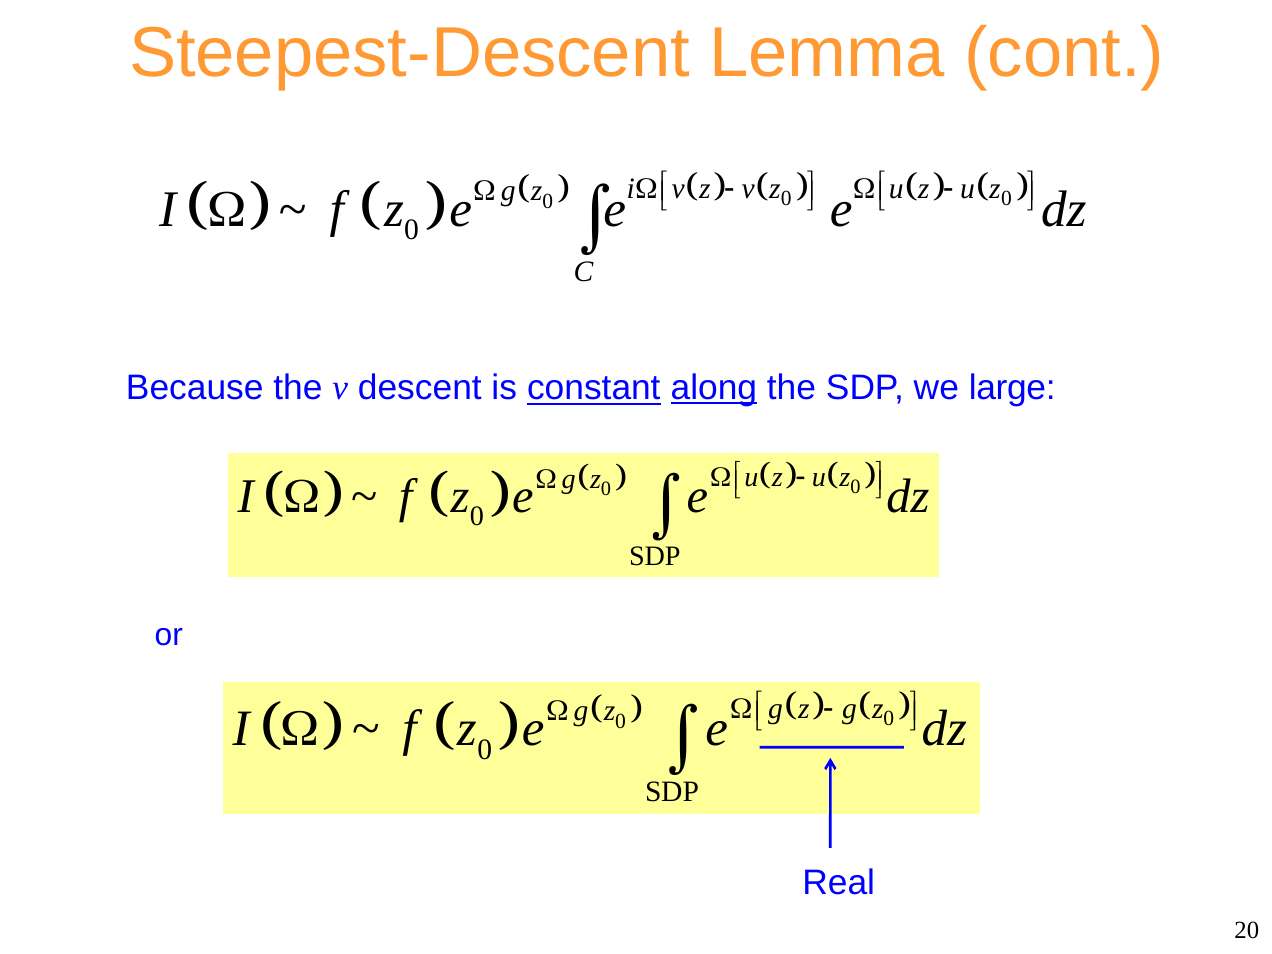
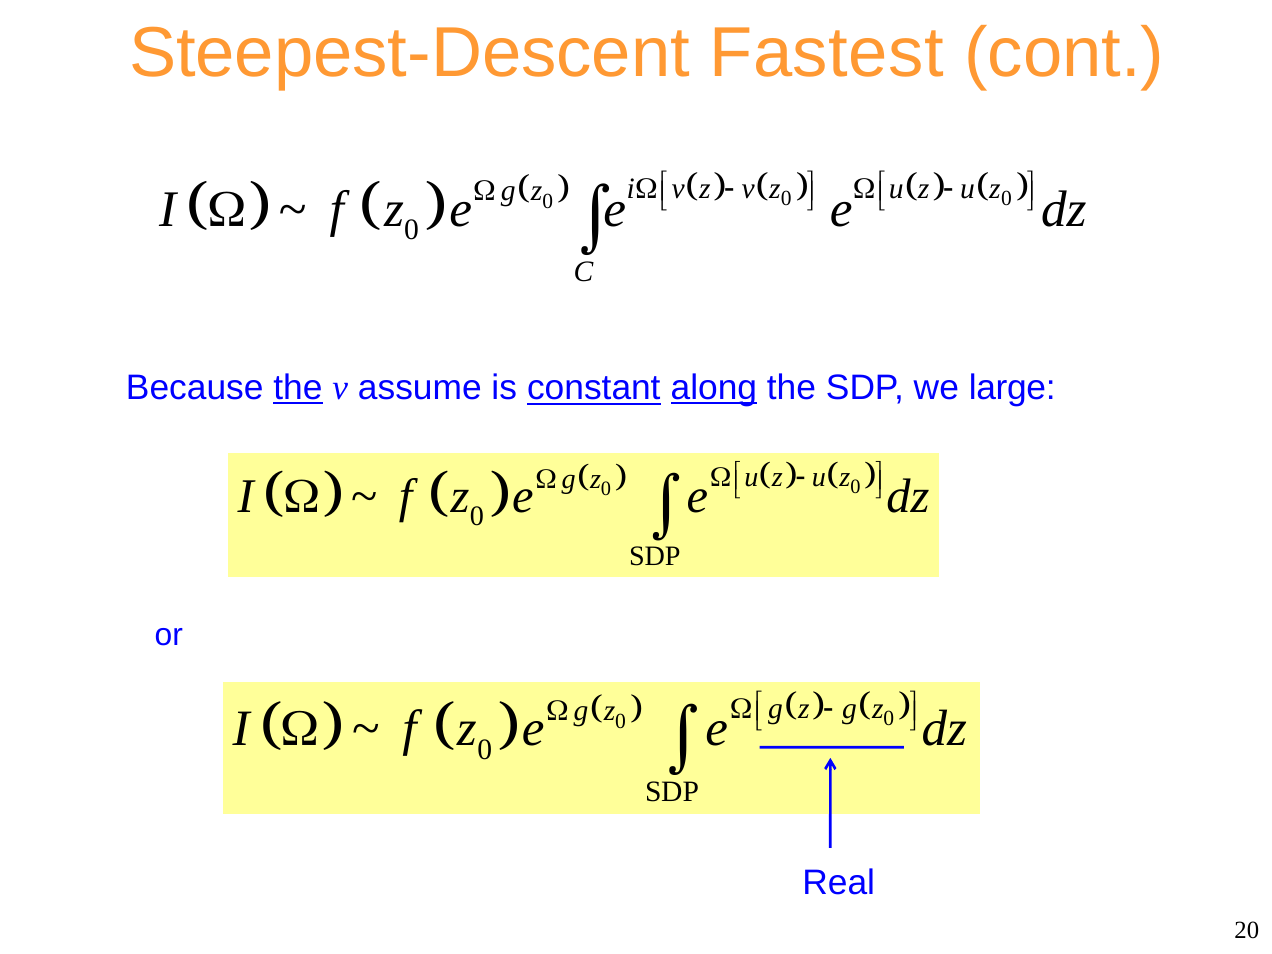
Lemma: Lemma -> Fastest
the at (298, 388) underline: none -> present
descent: descent -> assume
